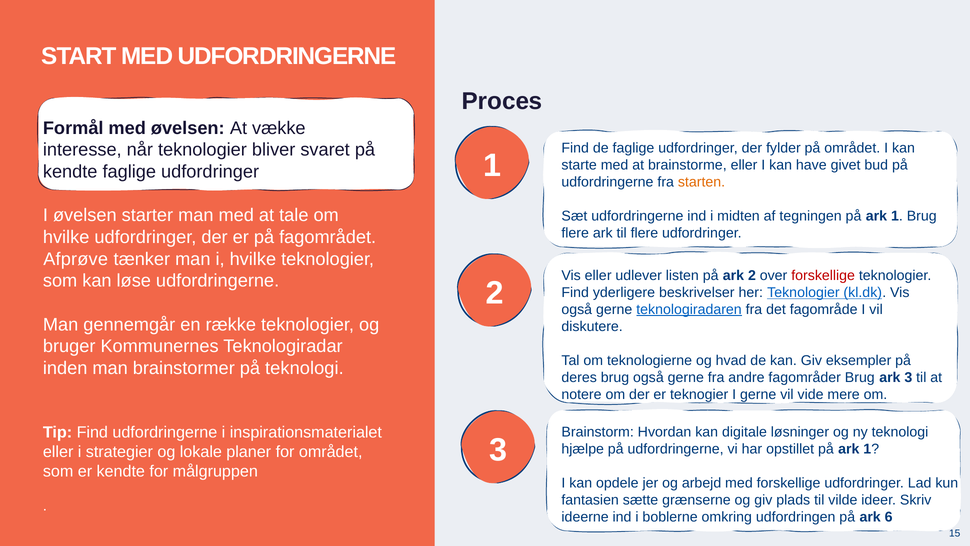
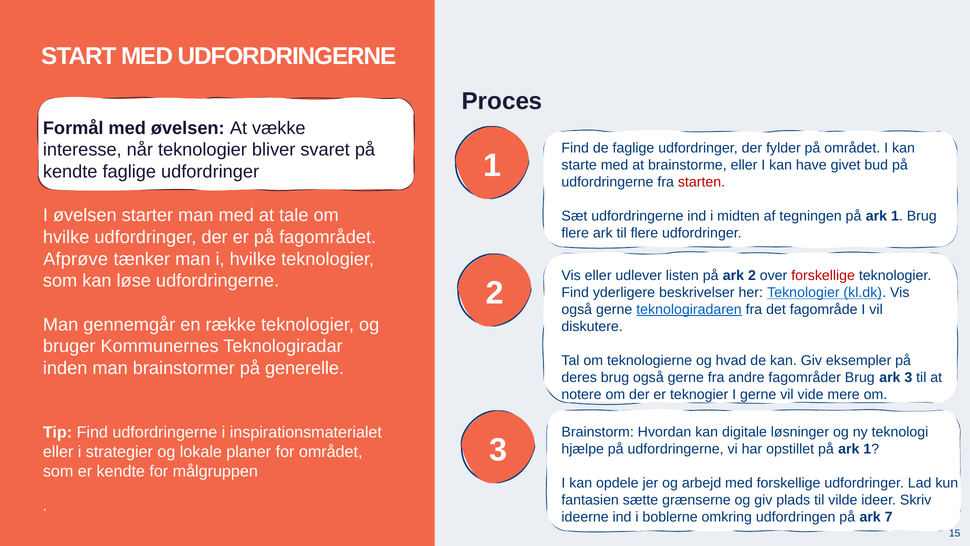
starten colour: orange -> red
på teknologi: teknologi -> generelle
6: 6 -> 7
